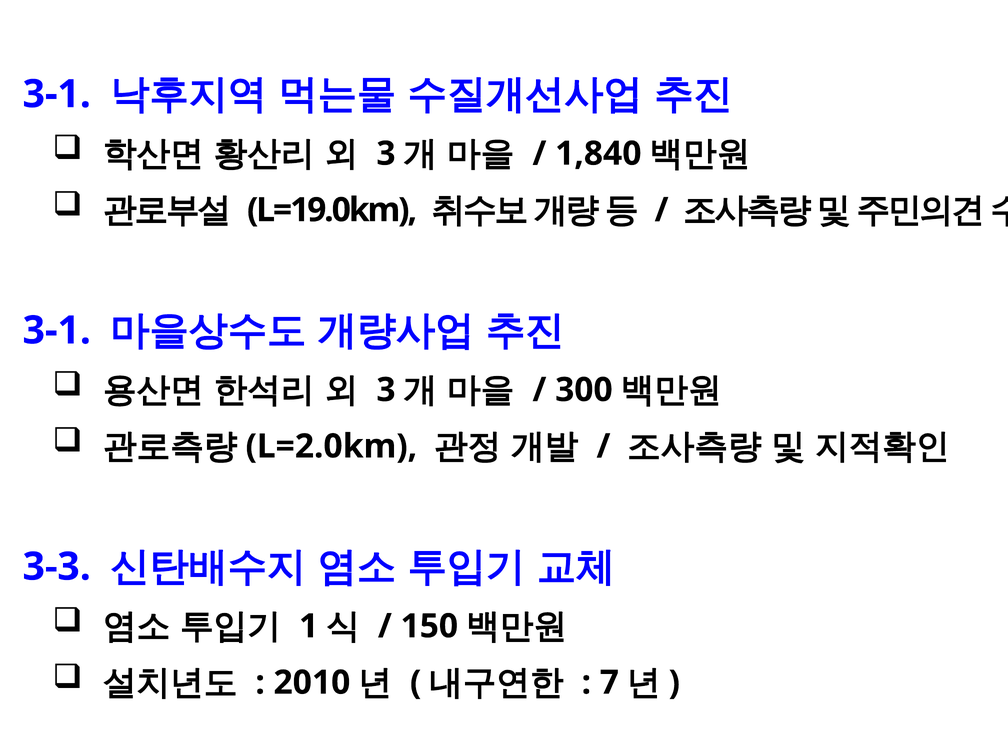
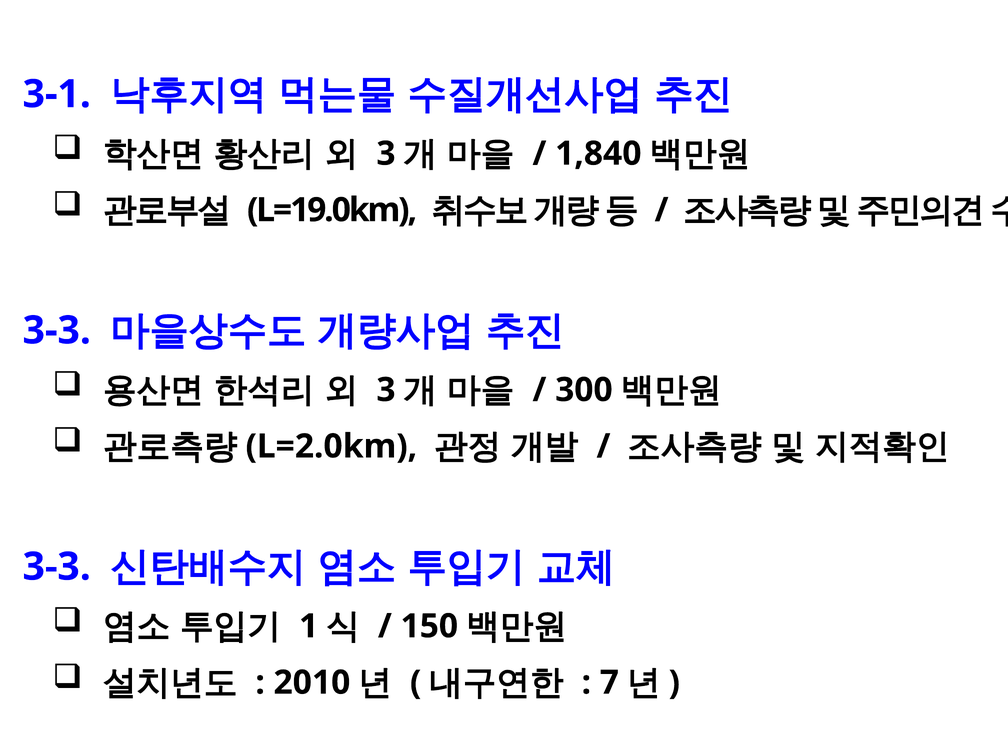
3-1 at (57, 330): 3-1 -> 3-3
